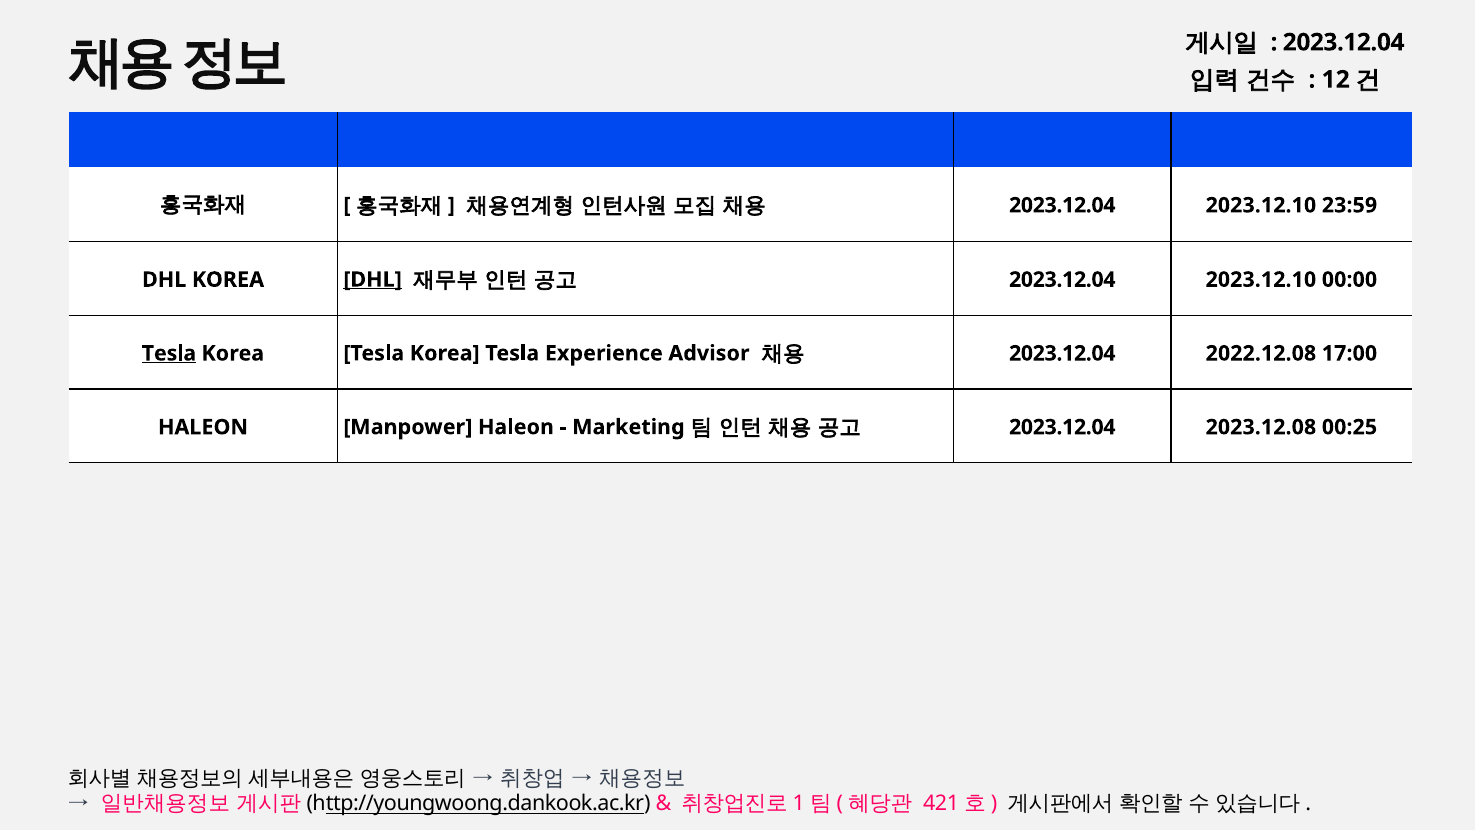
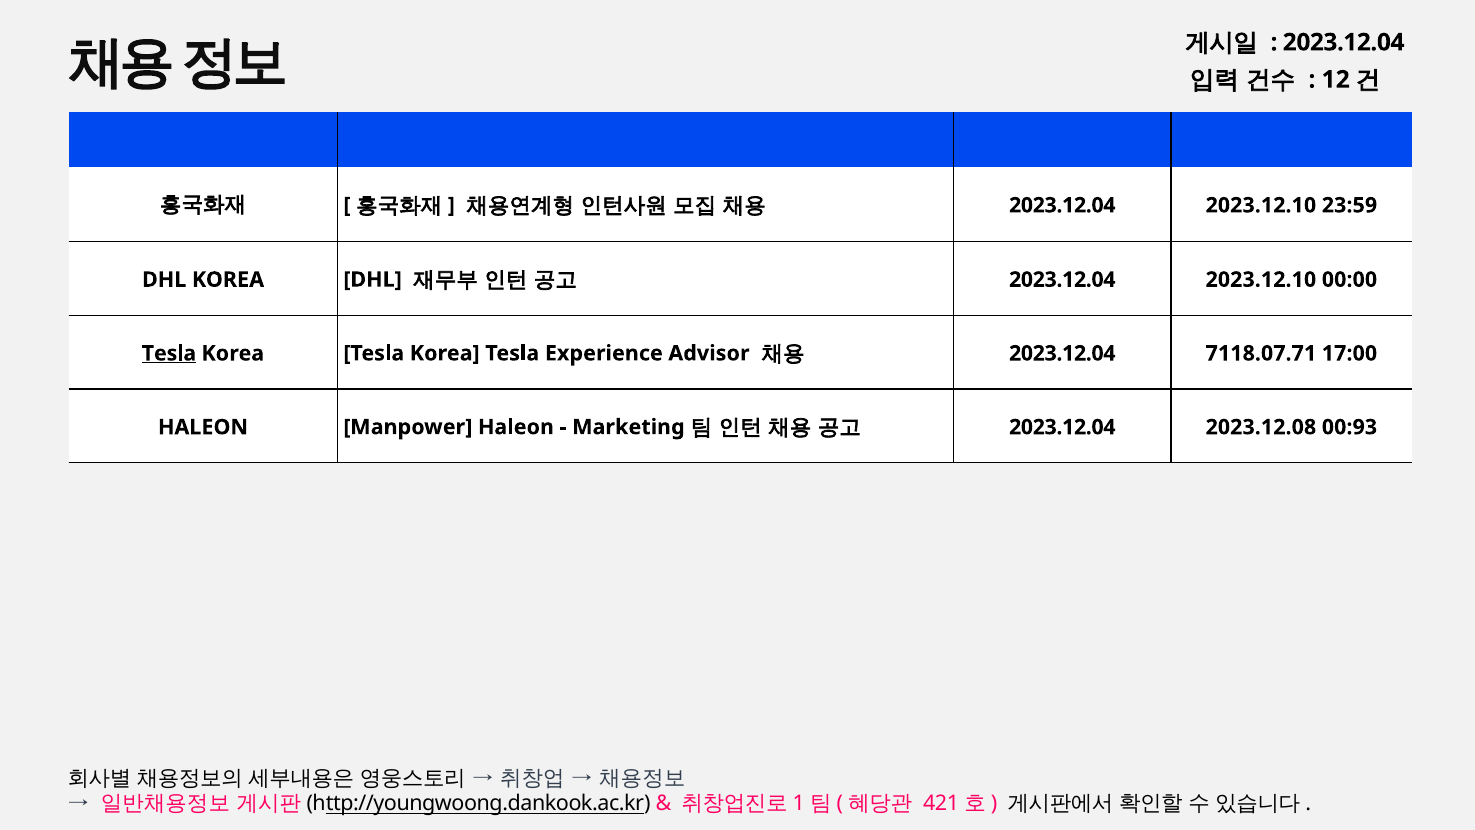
DHL at (373, 279) underline: present -> none
2022.12.08: 2022.12.08 -> 7118.07.71
00:25: 00:25 -> 00:93
